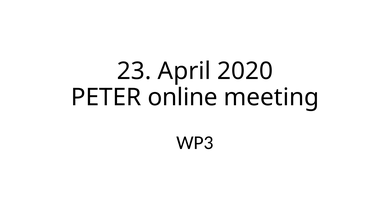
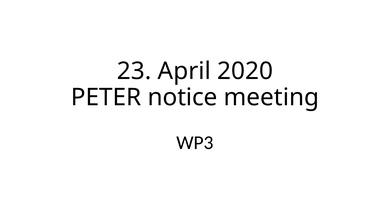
online: online -> notice
